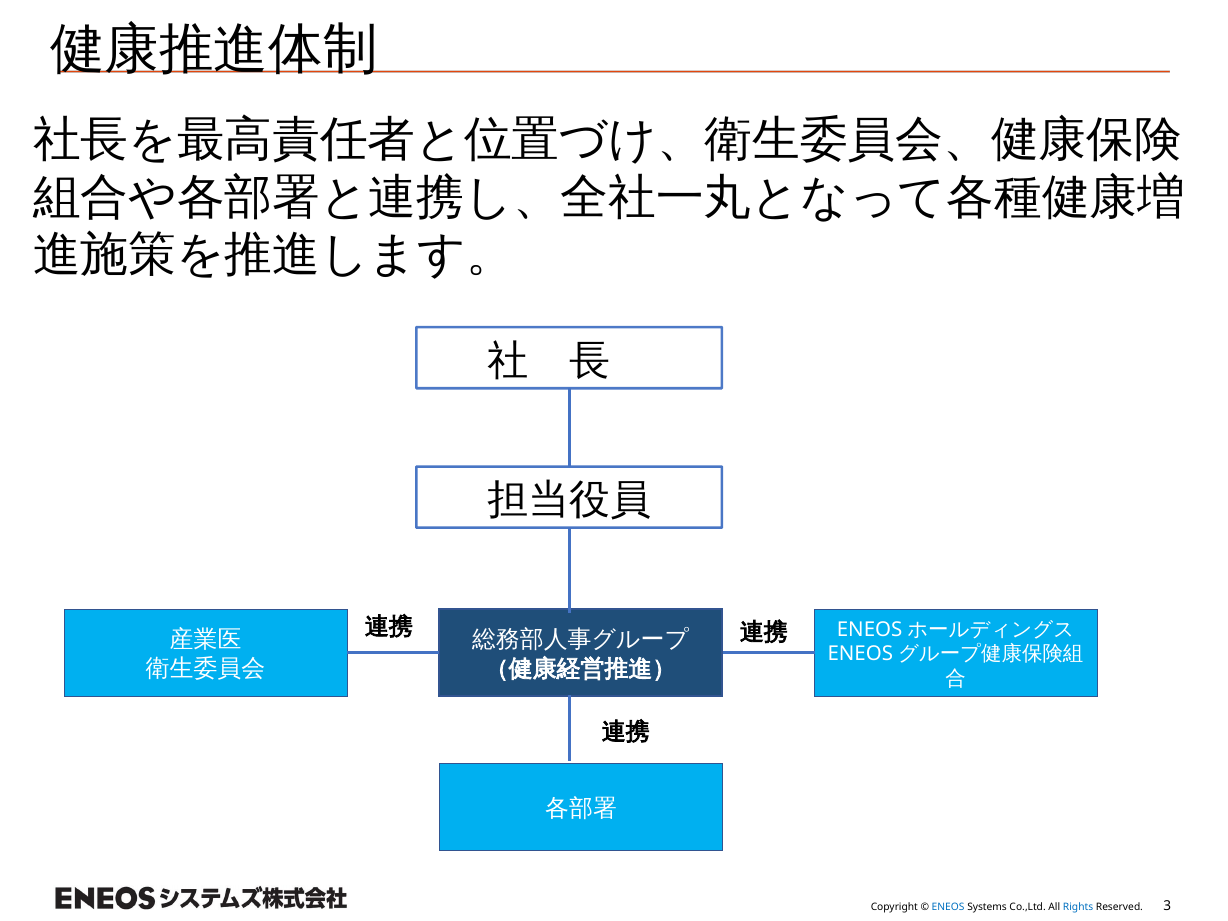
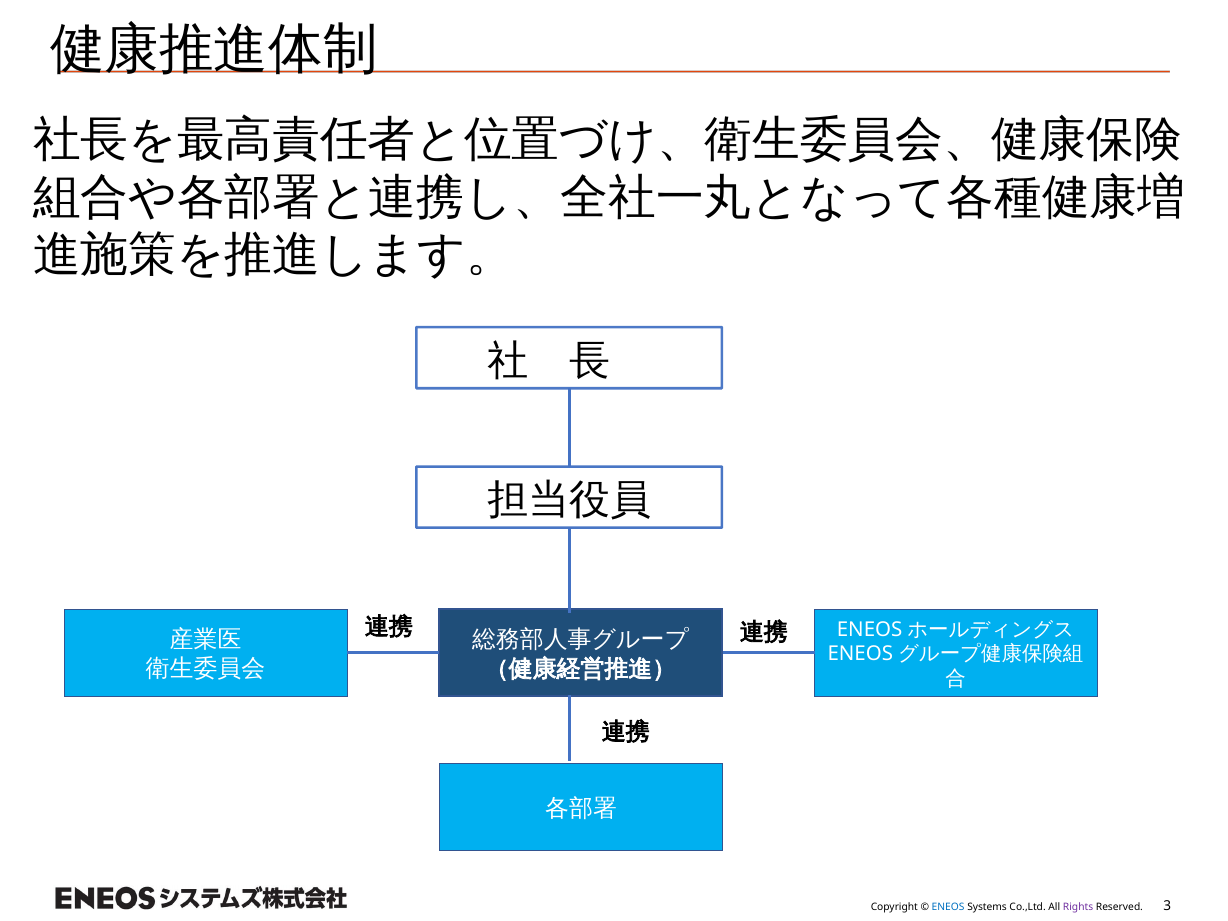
Rights colour: blue -> purple
